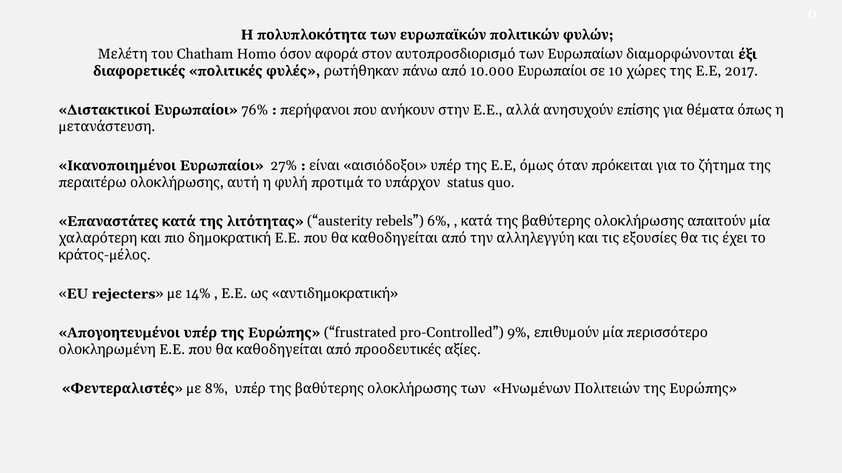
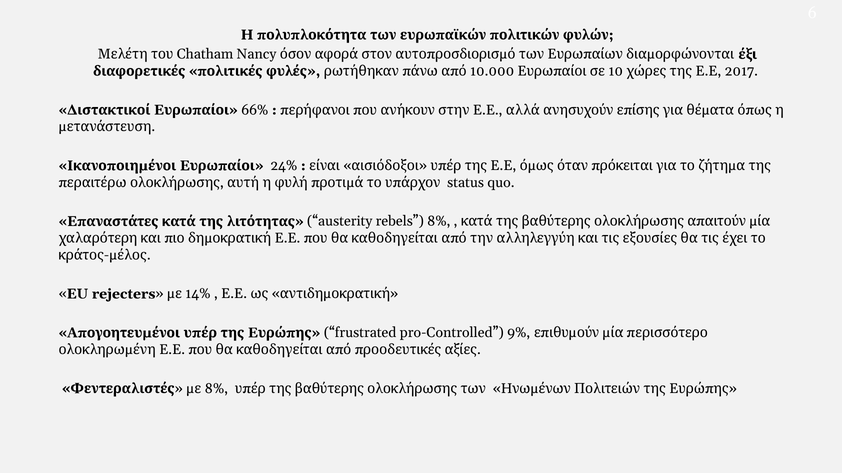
Homo: Homo -> Nancy
76%: 76% -> 66%
27%: 27% -> 24%
rebels 6%: 6% -> 8%
